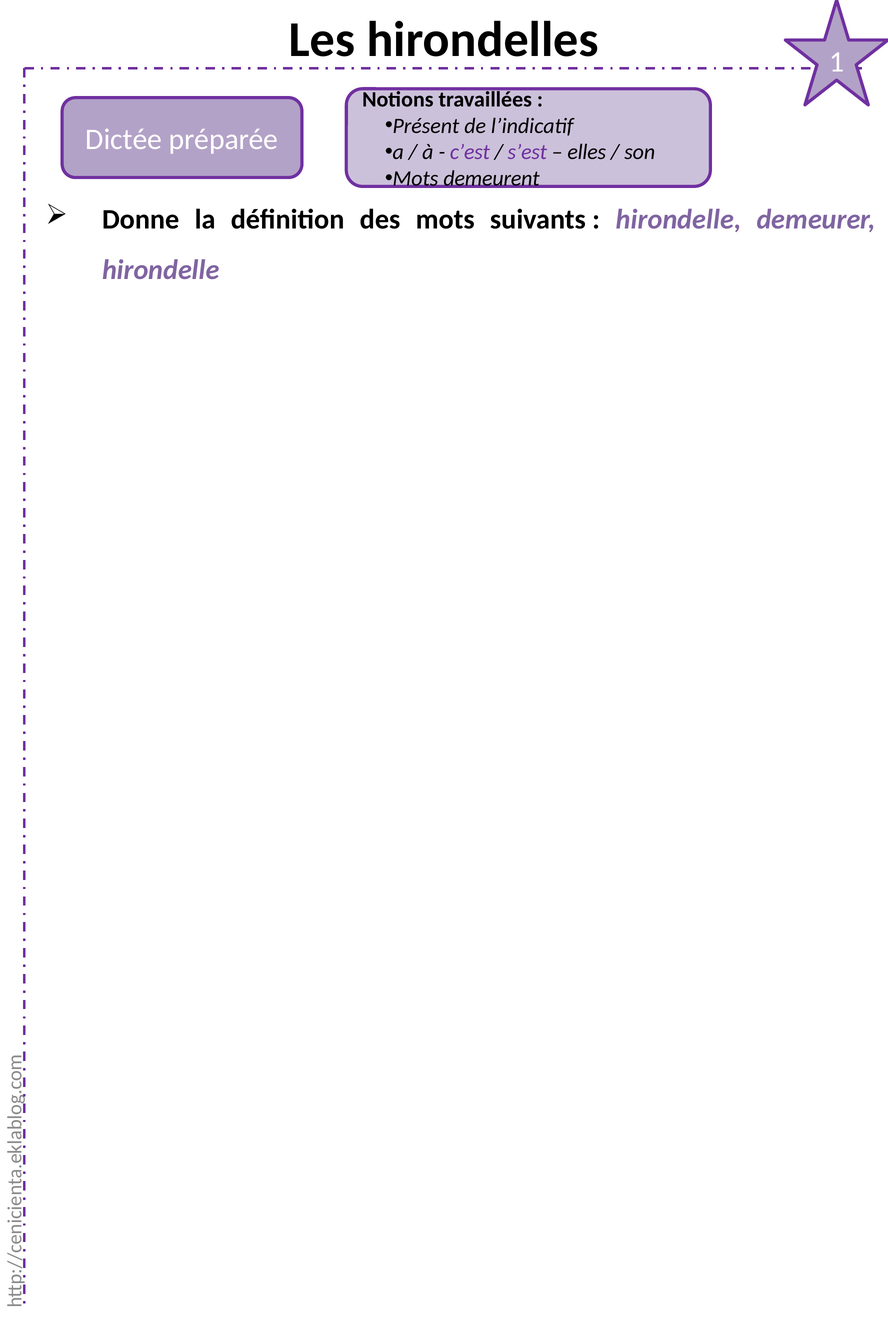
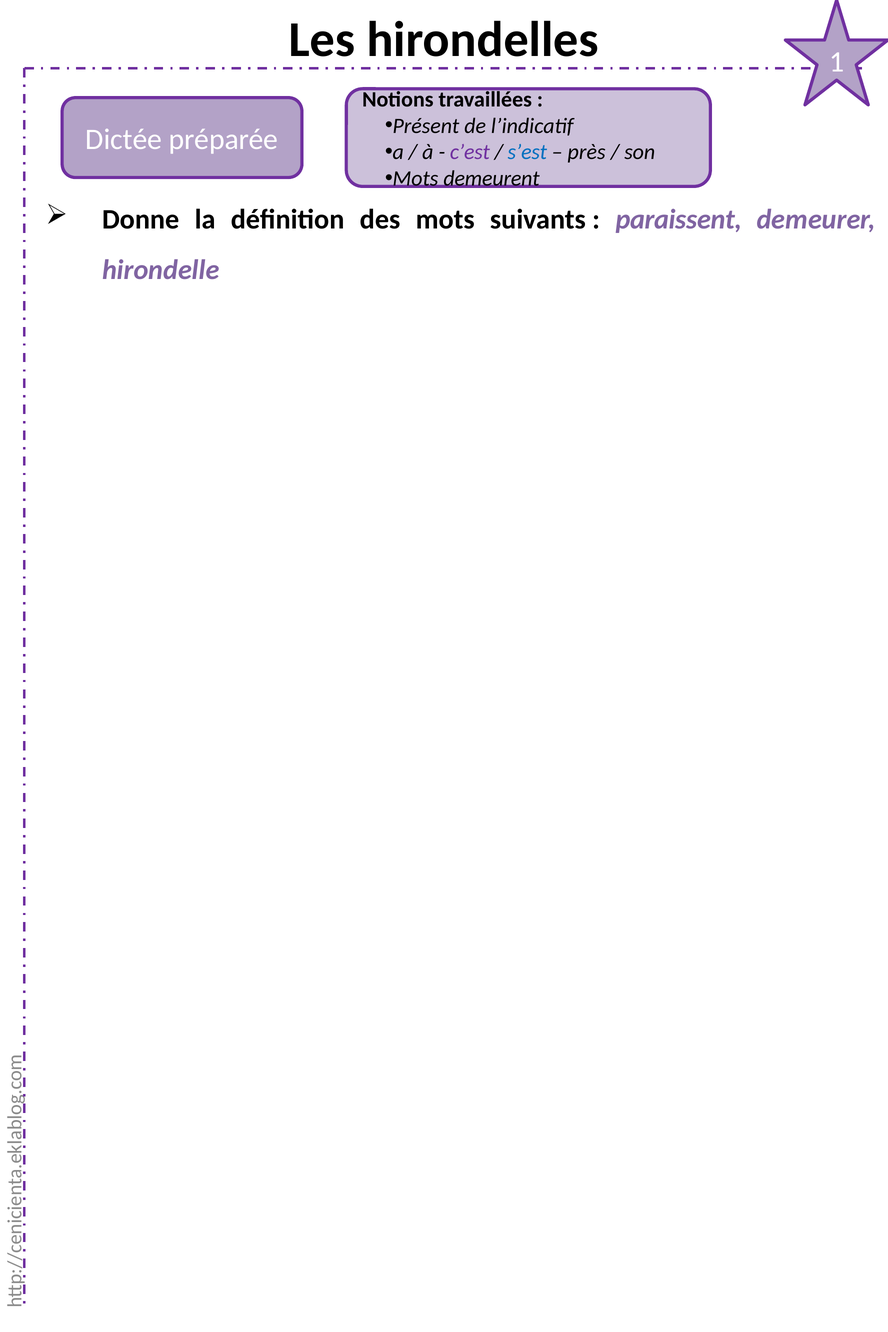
s’est colour: purple -> blue
elles: elles -> près
hirondelle at (679, 219): hirondelle -> paraissent
